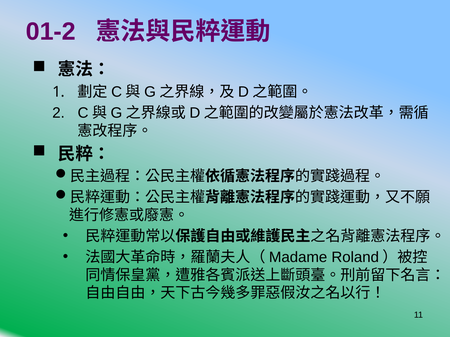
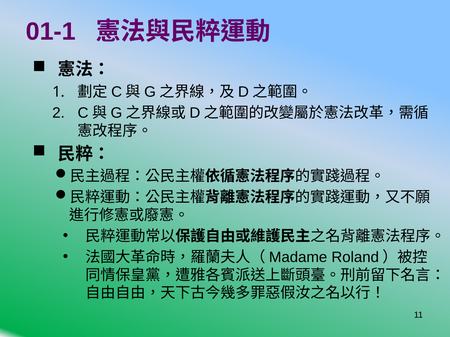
01-2: 01-2 -> 01-1
